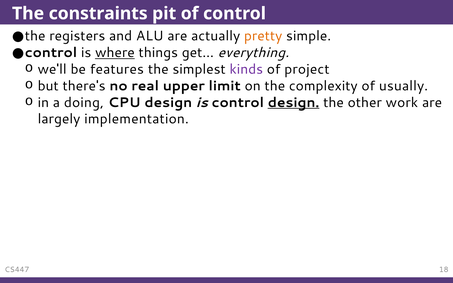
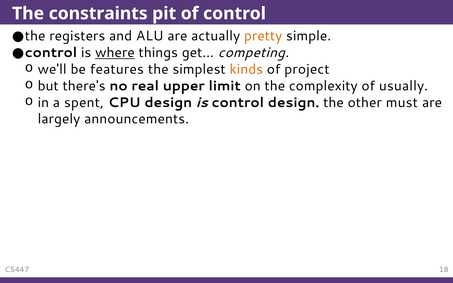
everything: everything -> competing
kinds colour: purple -> orange
doing: doing -> spent
design at (294, 102) underline: present -> none
work: work -> must
implementation: implementation -> announcements
